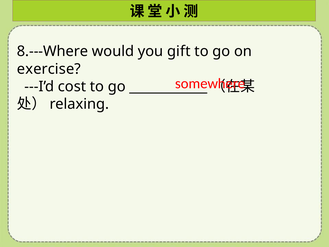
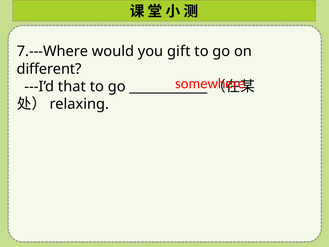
8.---Where: 8.---Where -> 7.---Where
exercise: exercise -> different
cost: cost -> that
